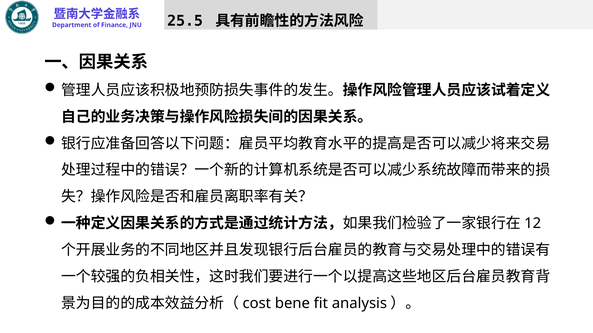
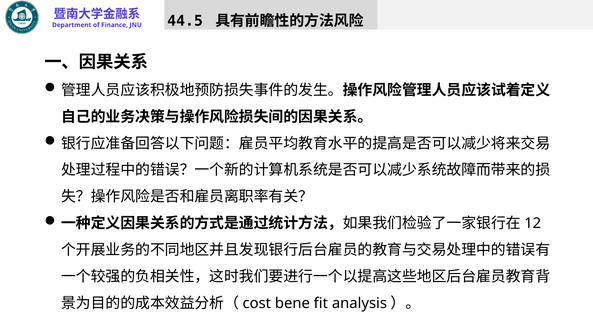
25.5: 25.5 -> 44.5
